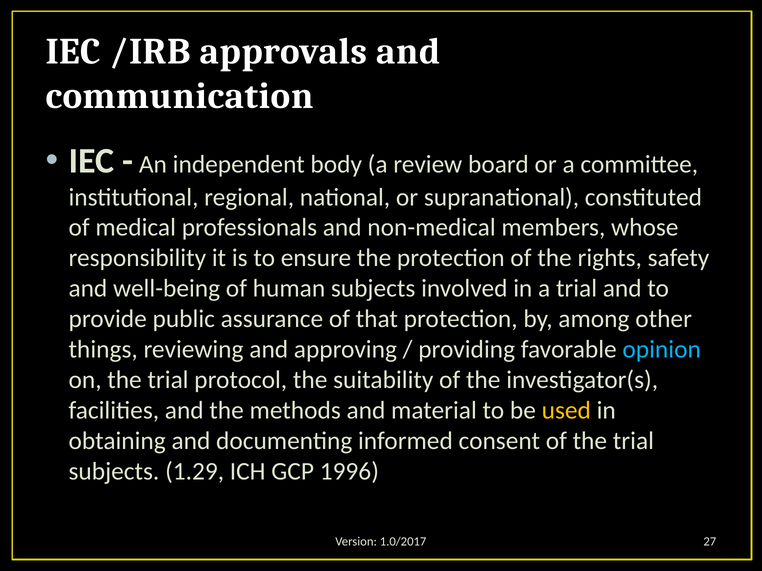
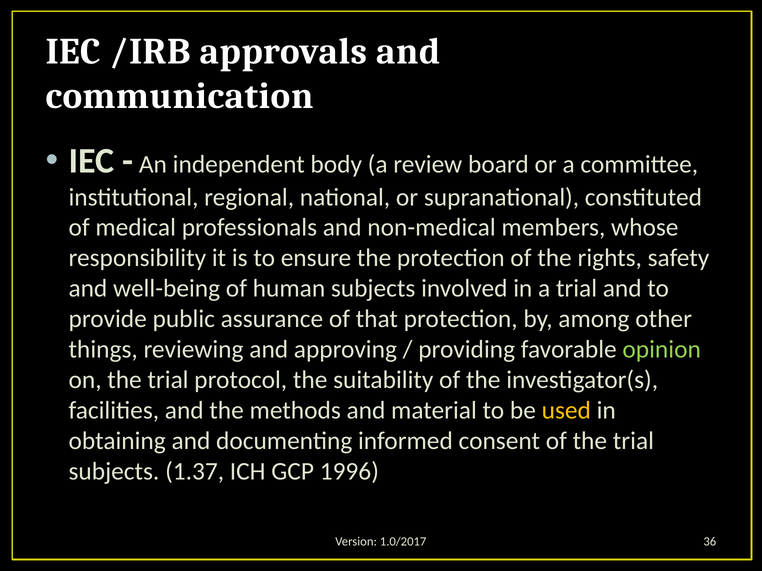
opinion colour: light blue -> light green
1.29: 1.29 -> 1.37
27: 27 -> 36
